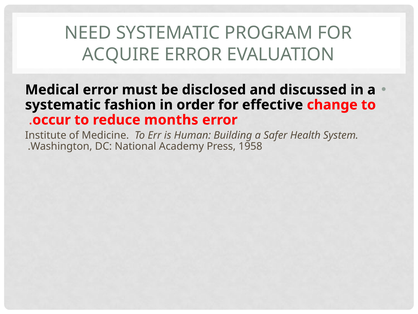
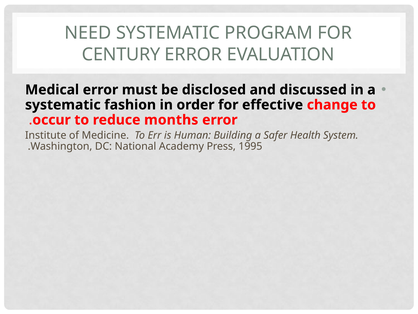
ACQUIRE: ACQUIRE -> CENTURY
1958: 1958 -> 1995
